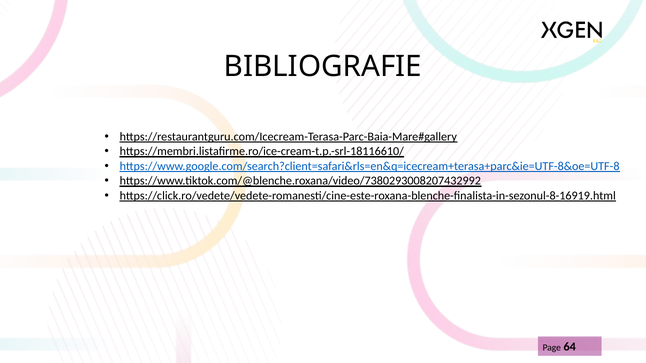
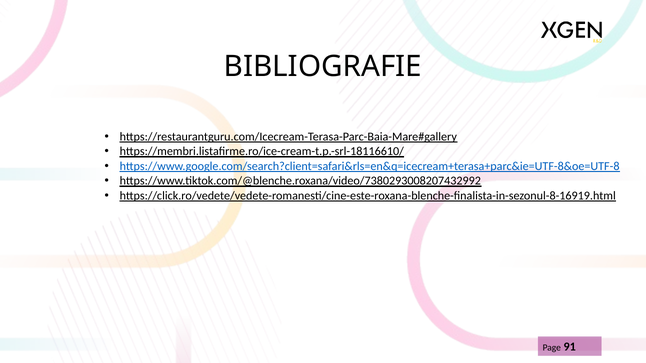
64: 64 -> 91
